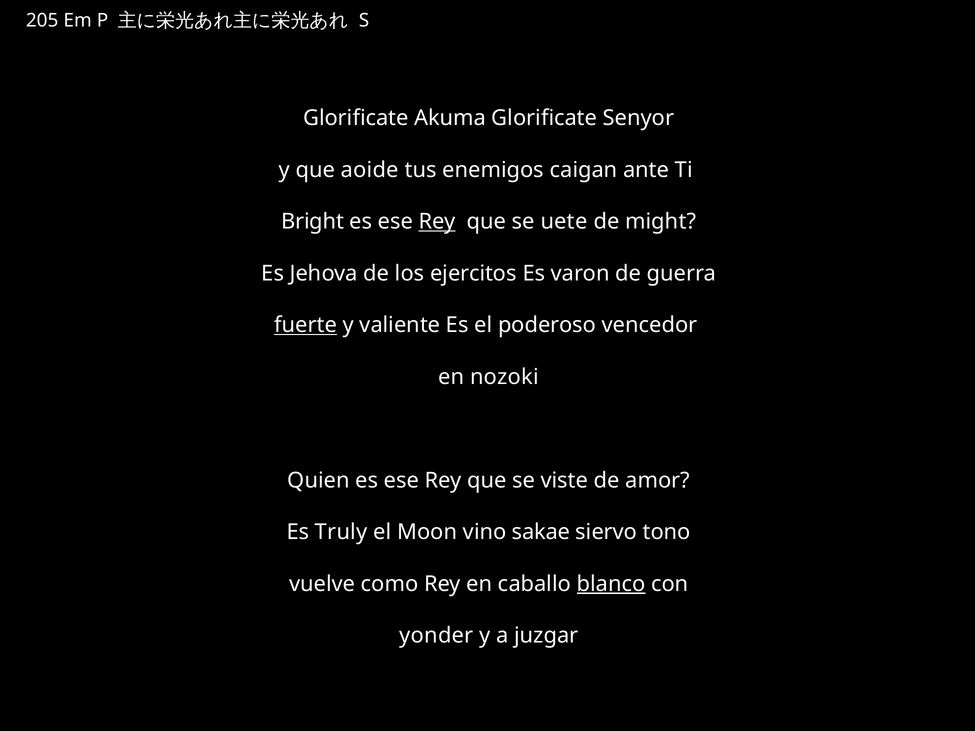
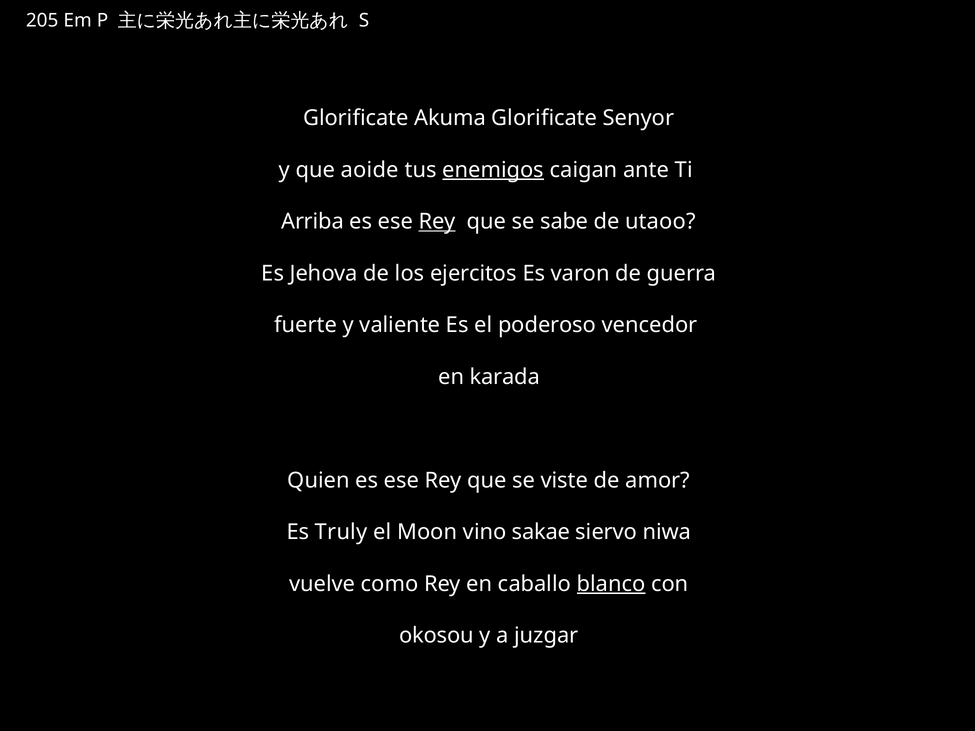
enemigos underline: none -> present
Bright: Bright -> Arriba
uete: uete -> sabe
might: might -> utaoo
fuerte underline: present -> none
nozoki: nozoki -> karada
tono: tono -> niwa
yonder: yonder -> okosou
